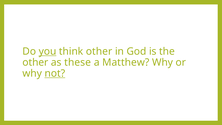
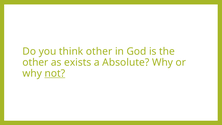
you underline: present -> none
these: these -> exists
Matthew: Matthew -> Absolute
